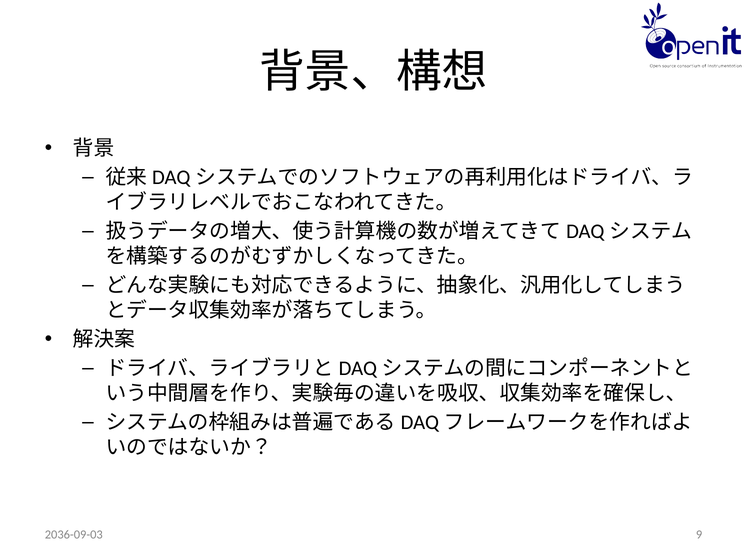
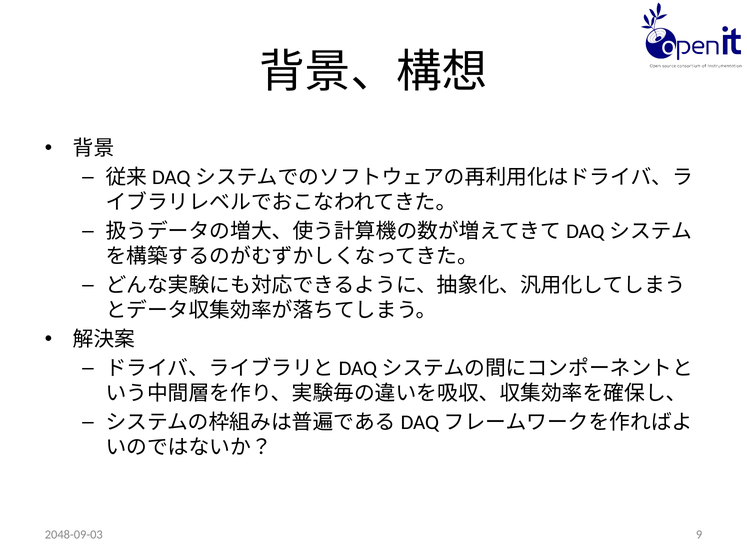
2036-09-03: 2036-09-03 -> 2048-09-03
